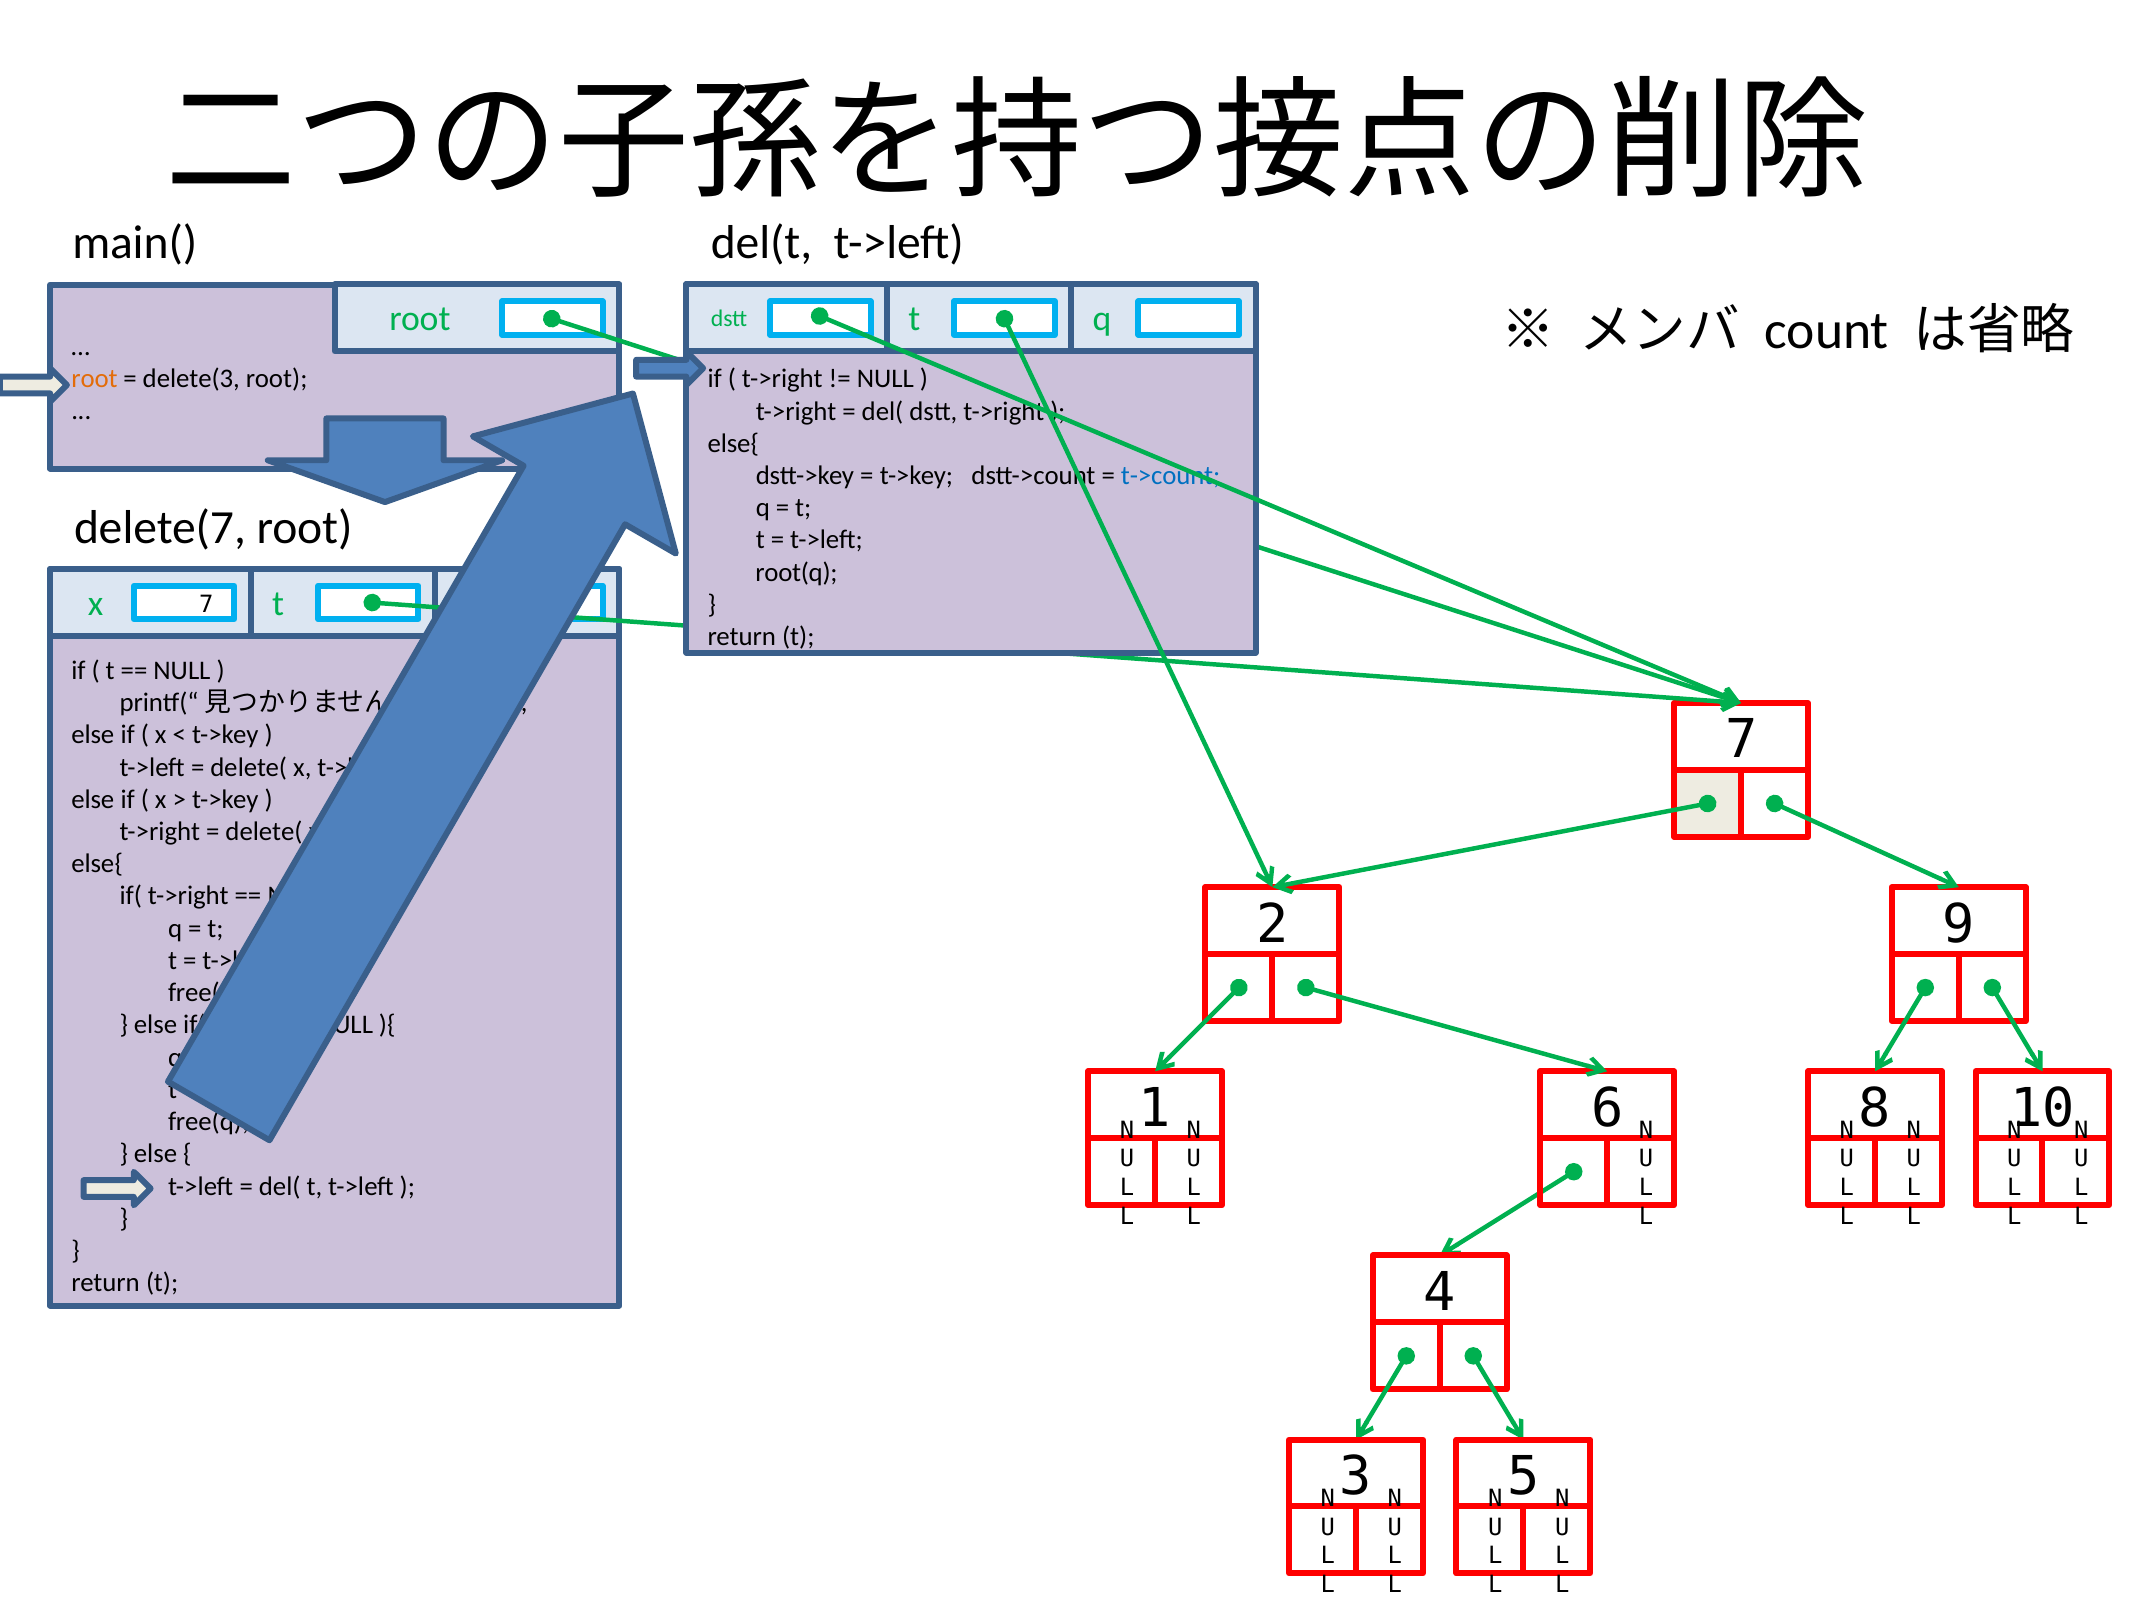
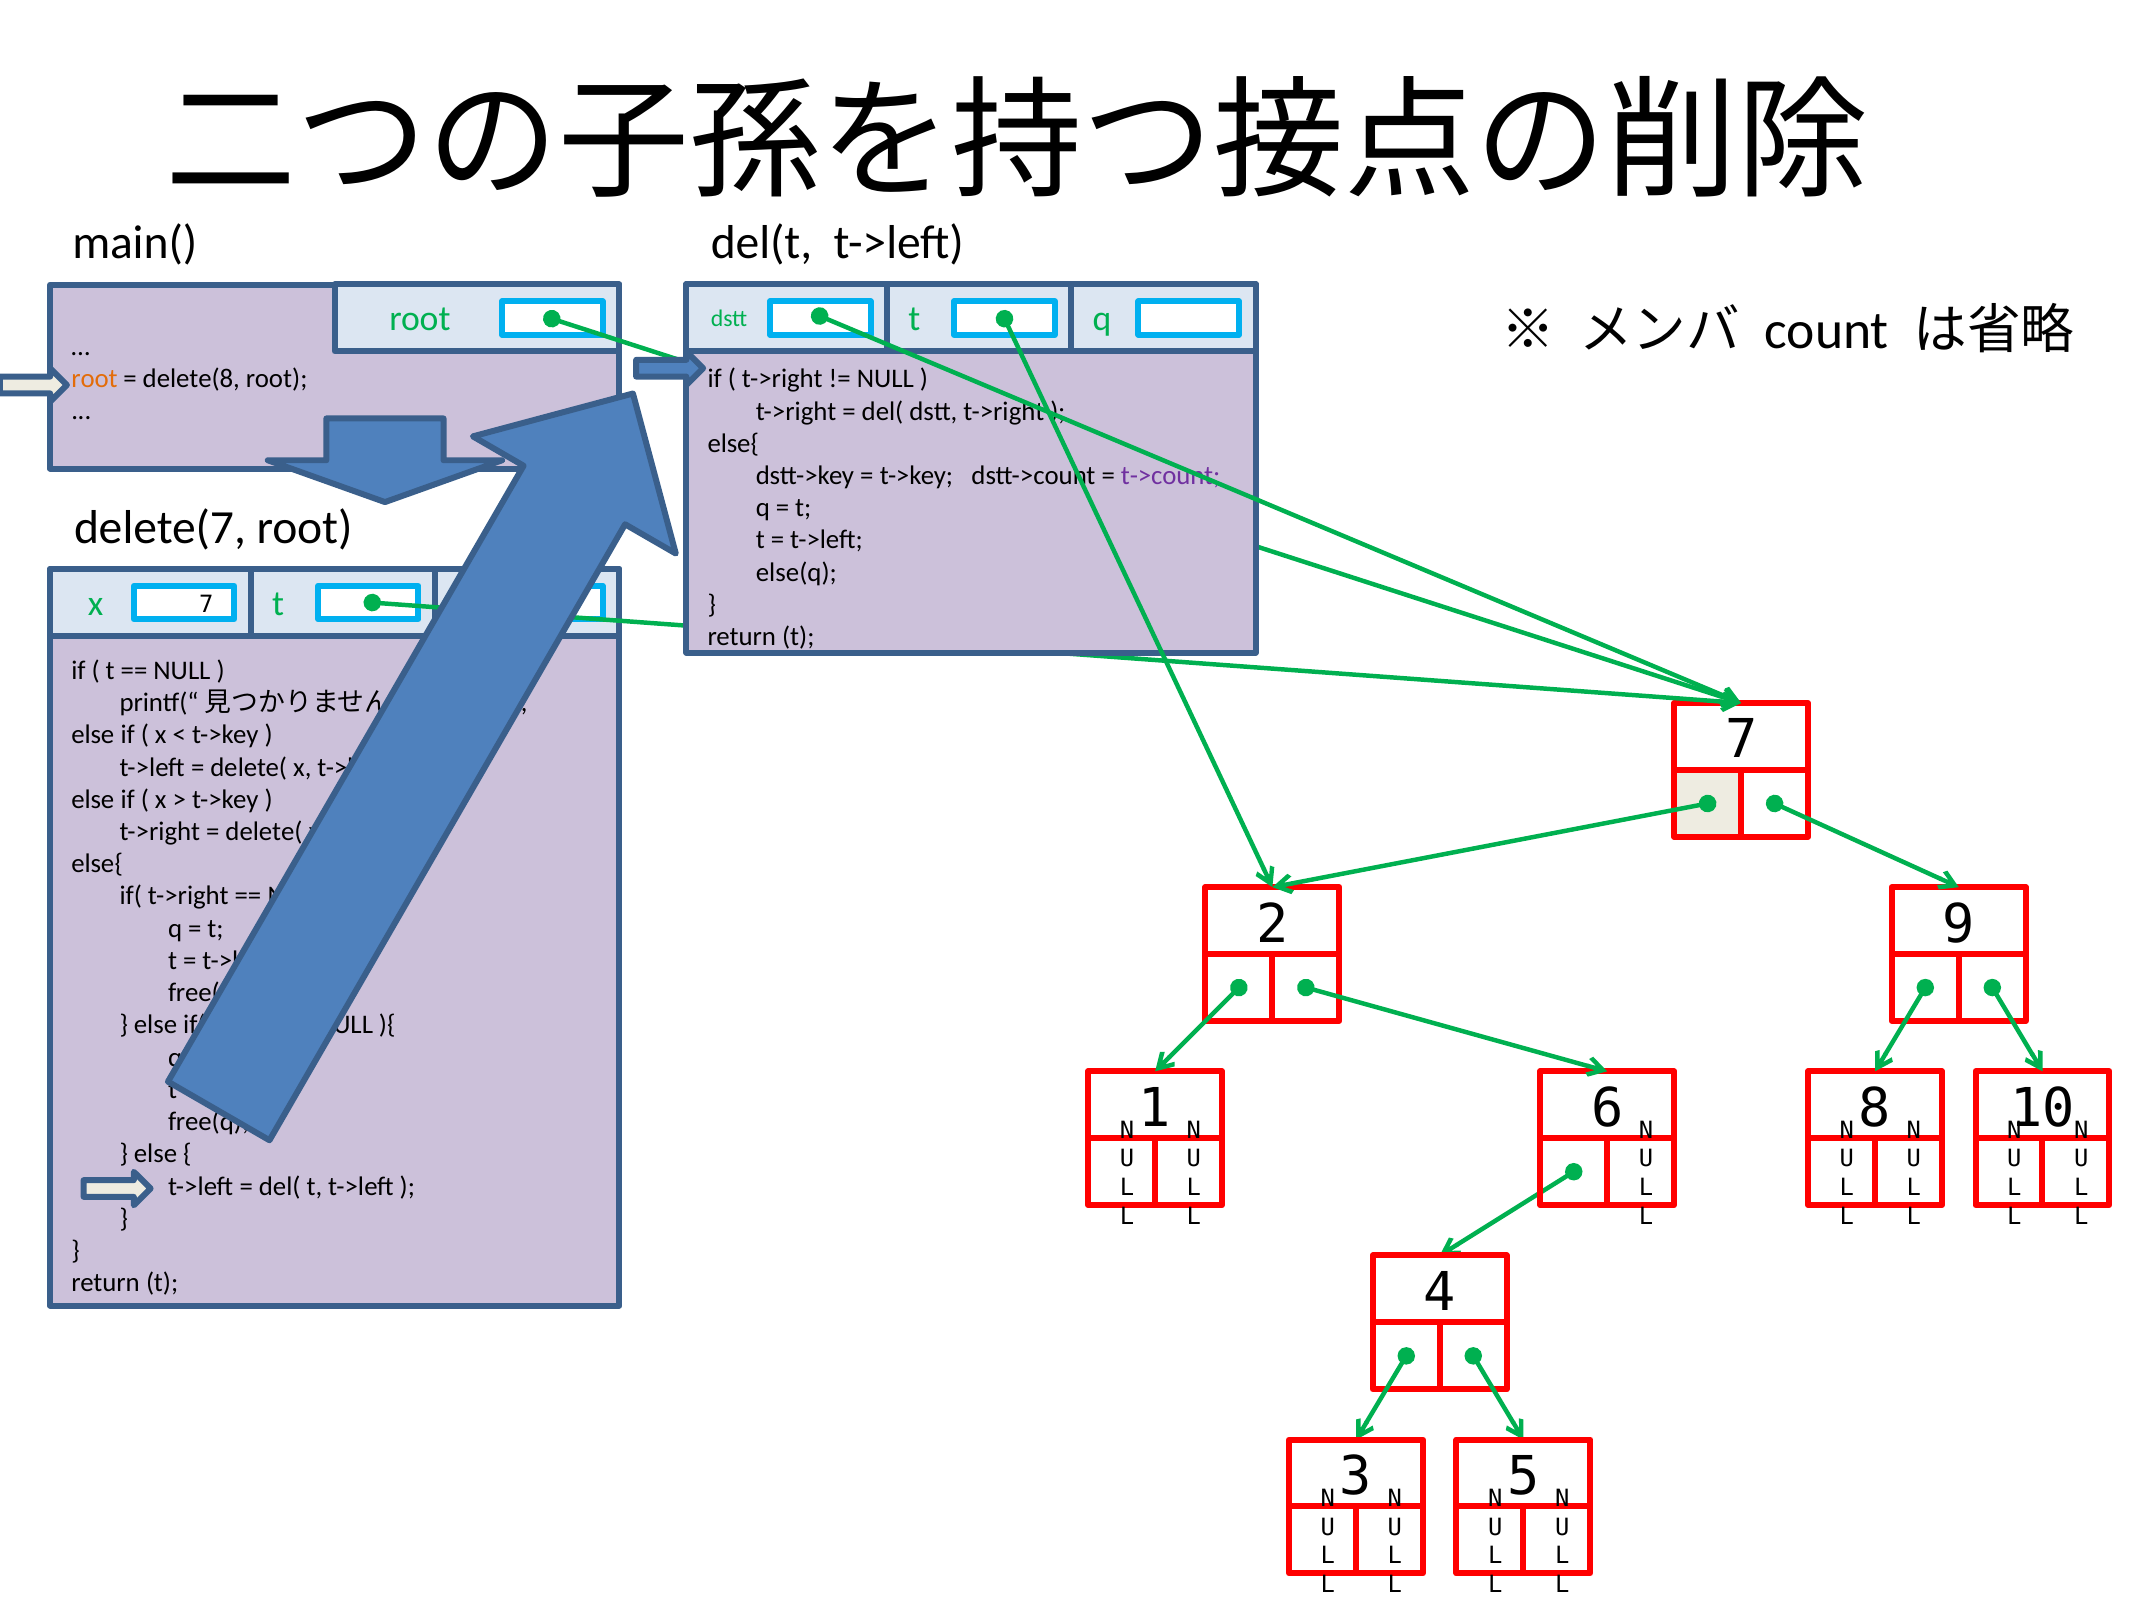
delete(3: delete(3 -> delete(8
t->count colour: blue -> purple
root(q: root(q -> else(q
